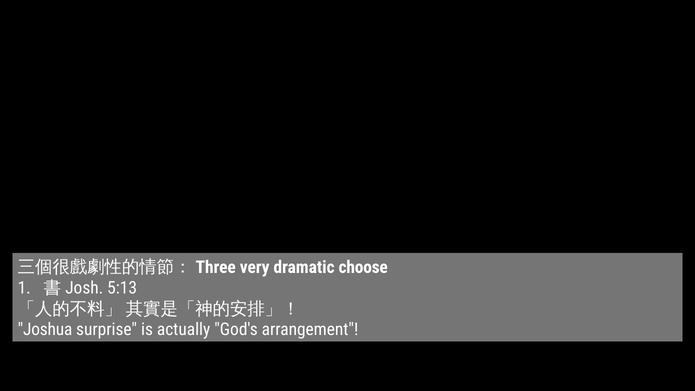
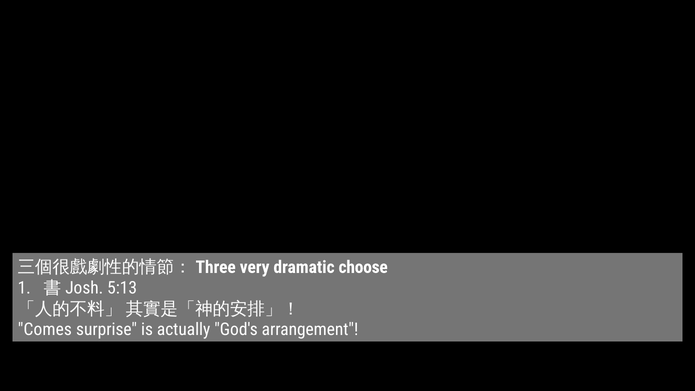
Joshua: Joshua -> Comes
